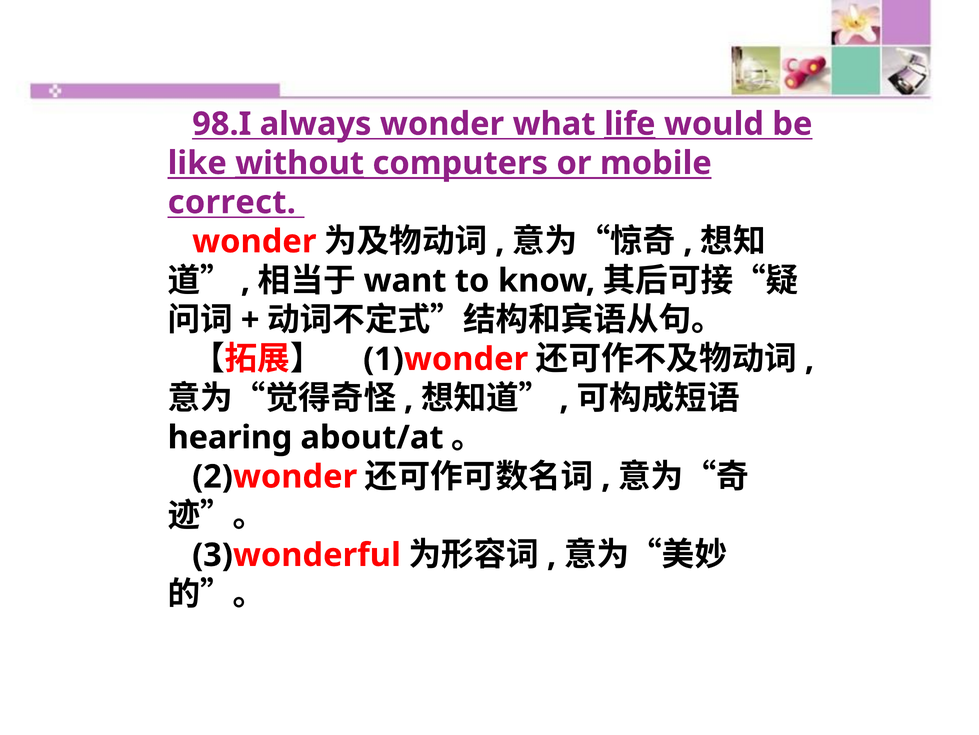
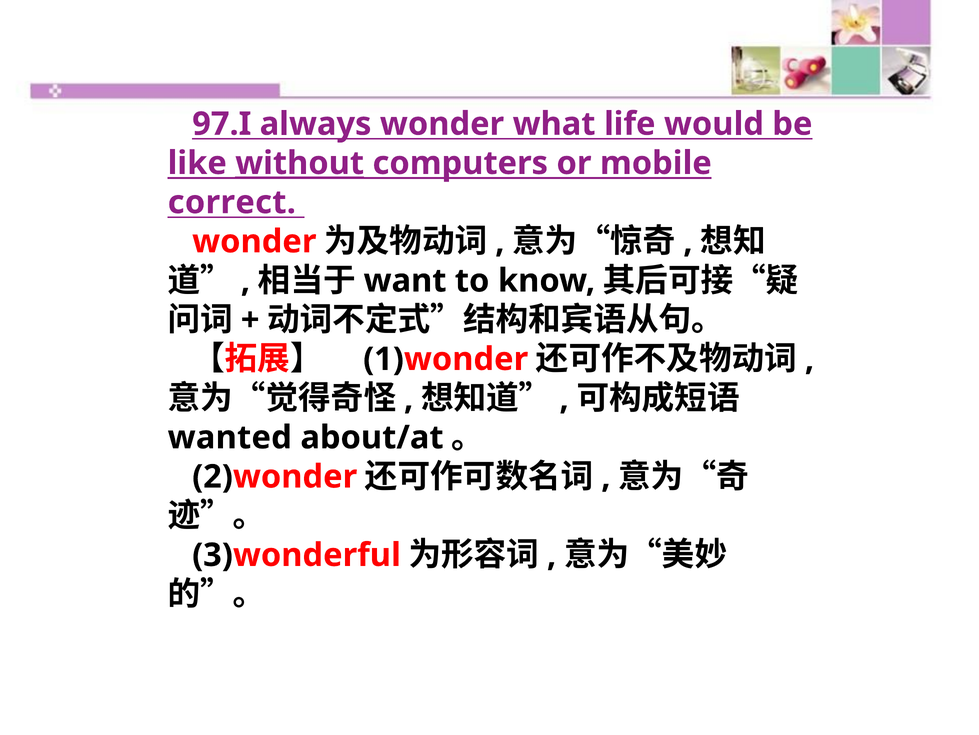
98.I: 98.I -> 97.I
life underline: present -> none
hearing: hearing -> wanted
